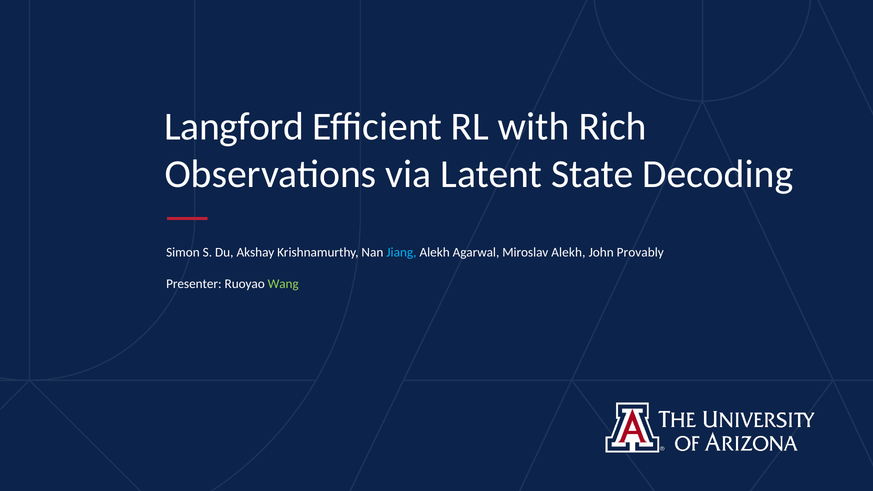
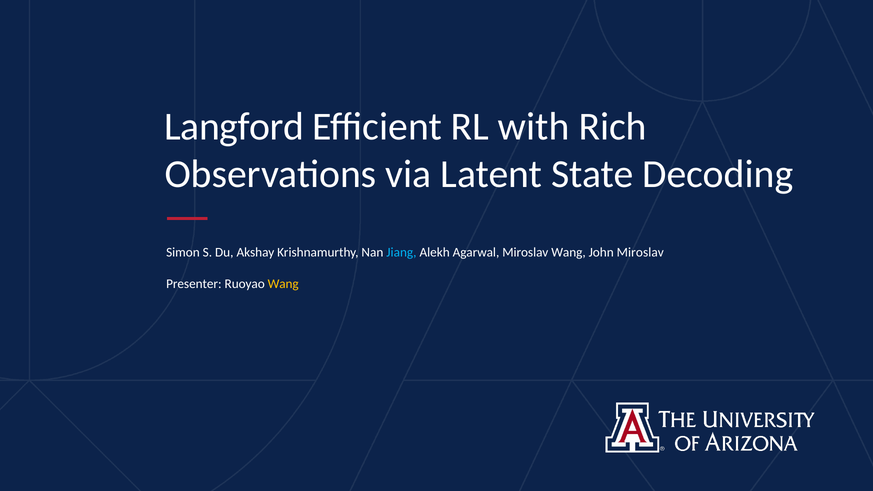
Miroslav Alekh: Alekh -> Wang
John Provably: Provably -> Miroslav
Wang at (283, 284) colour: light green -> yellow
